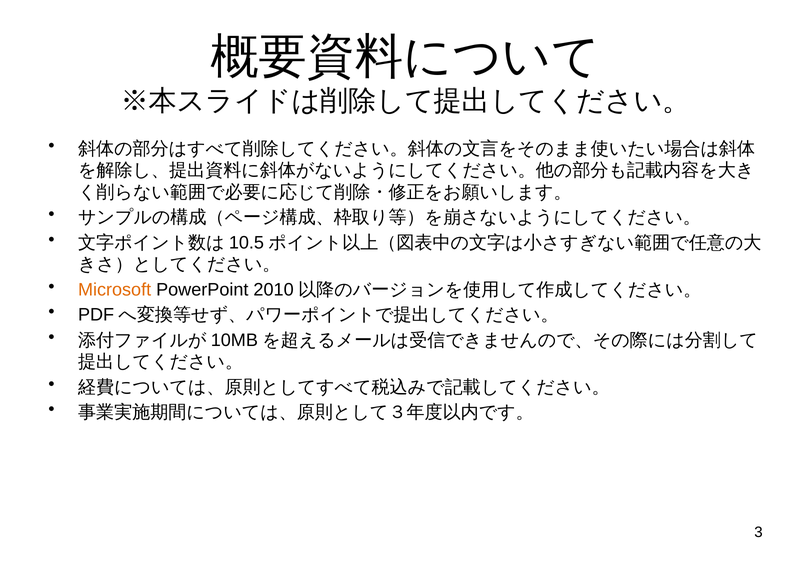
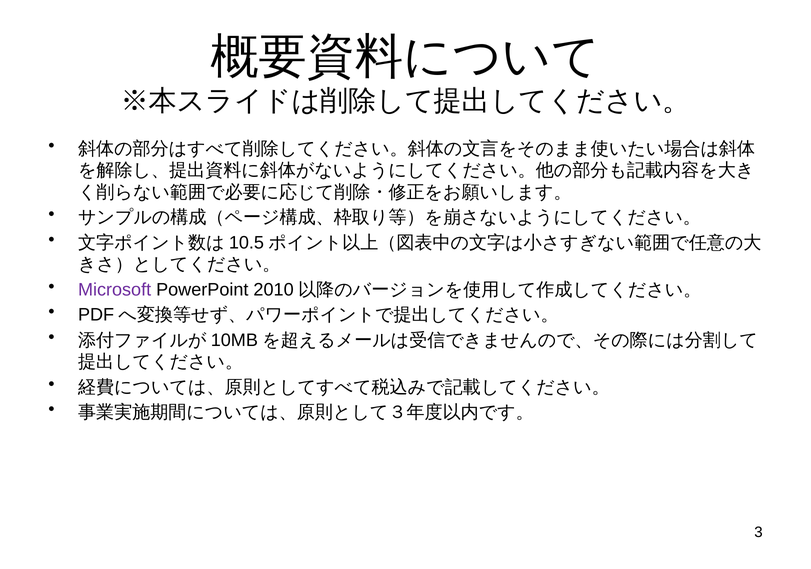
Microsoft colour: orange -> purple
